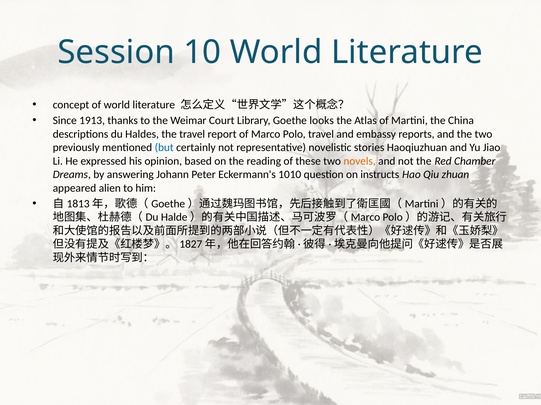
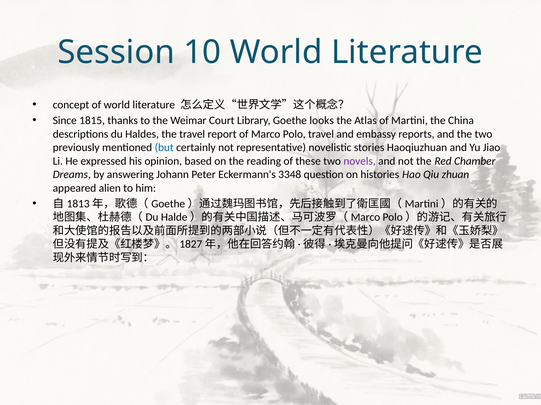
1913: 1913 -> 1815
novels colour: orange -> purple
1010: 1010 -> 3348
instructs: instructs -> histories
